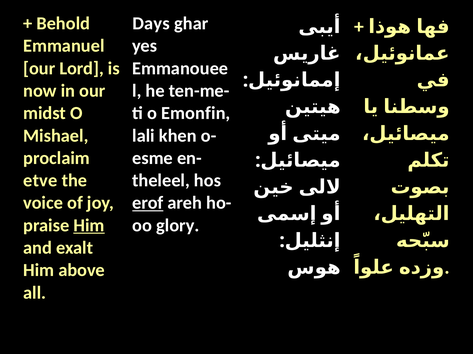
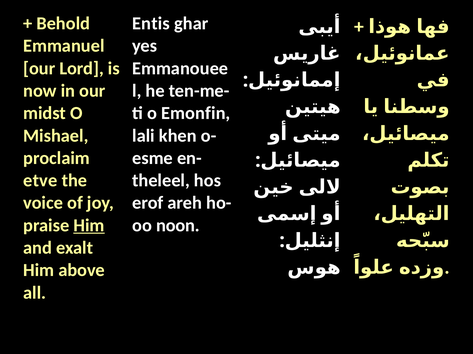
Days: Days -> Entis
erof underline: present -> none
glory: glory -> noon
